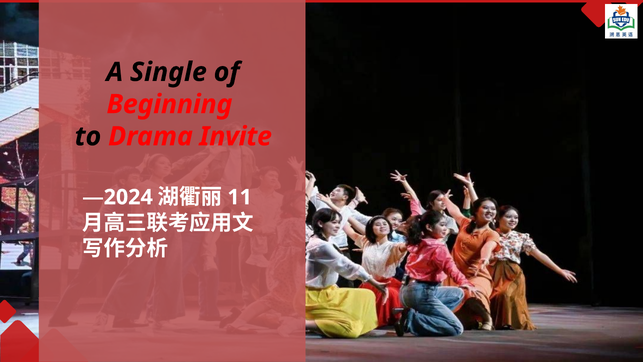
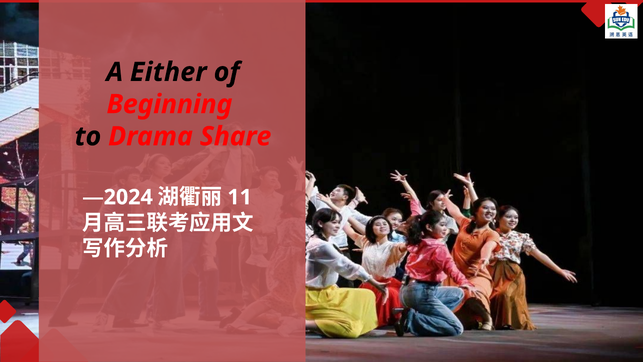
Single: Single -> Either
Invite: Invite -> Share
